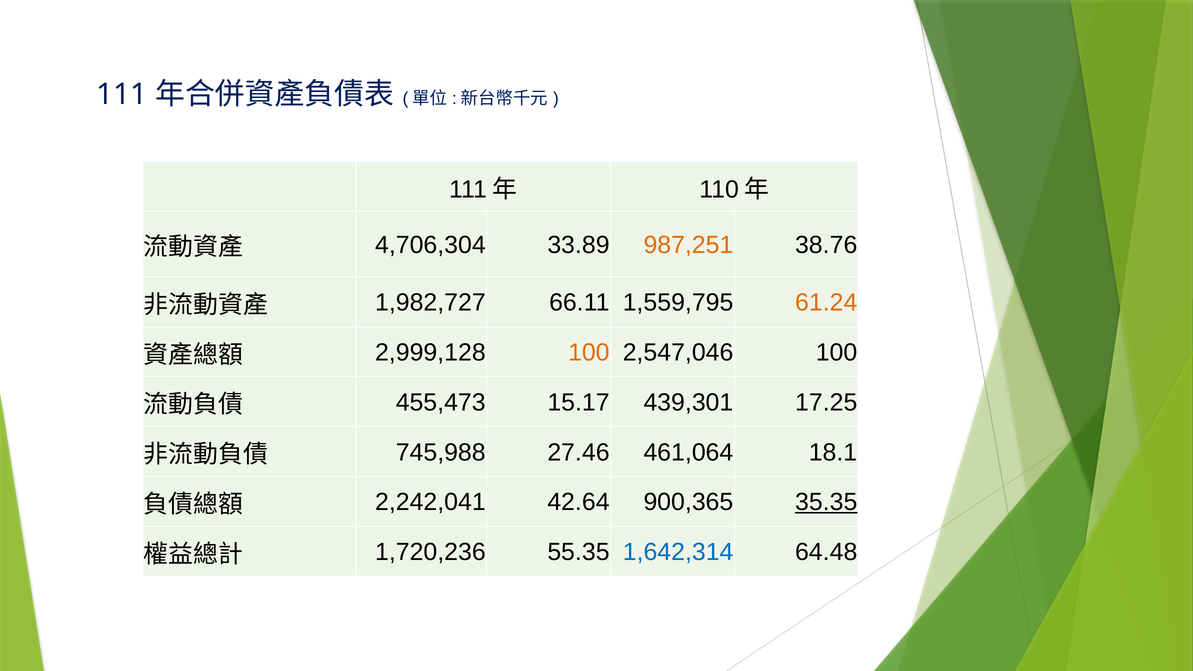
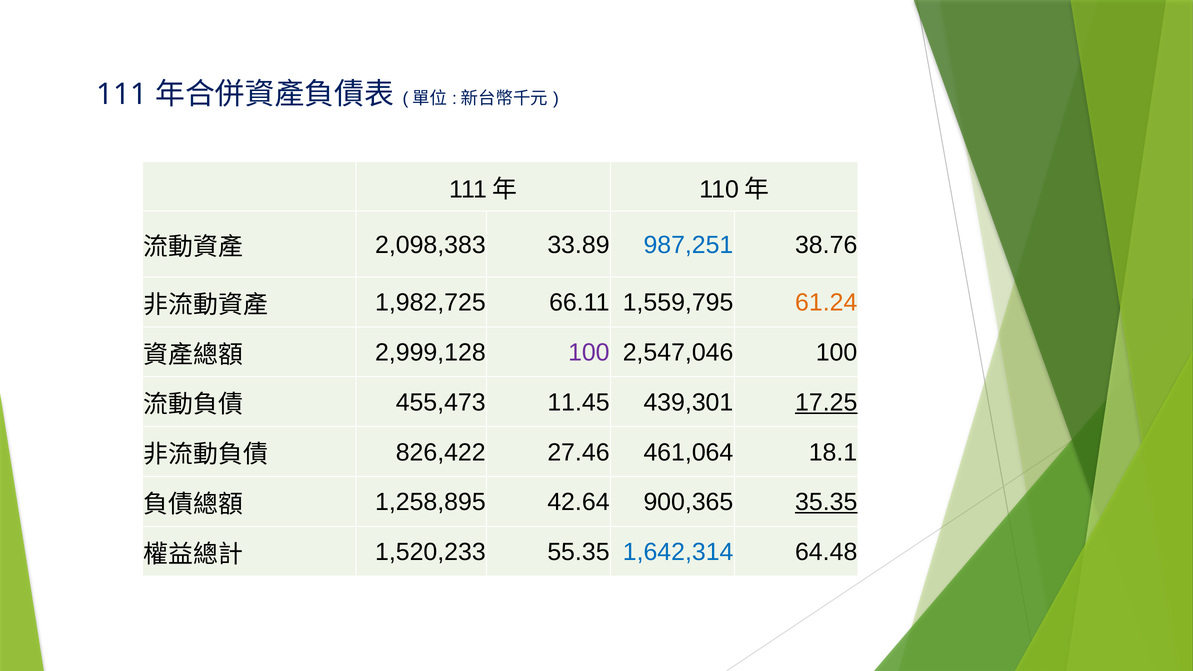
4,706,304: 4,706,304 -> 2,098,383
987,251 colour: orange -> blue
1,982,727: 1,982,727 -> 1,982,725
100 at (589, 353) colour: orange -> purple
15.17: 15.17 -> 11.45
17.25 underline: none -> present
745,988: 745,988 -> 826,422
2,242,041: 2,242,041 -> 1,258,895
1,720,236: 1,720,236 -> 1,520,233
